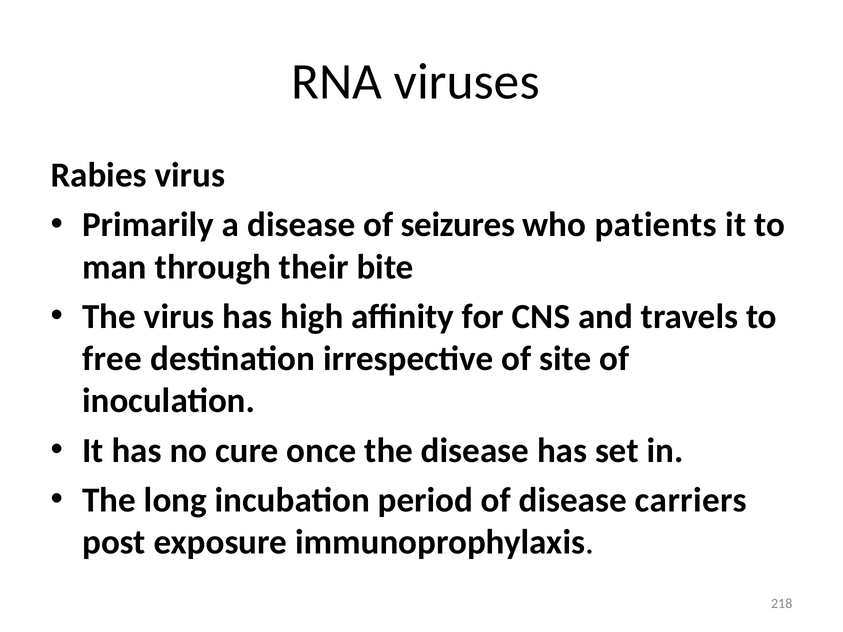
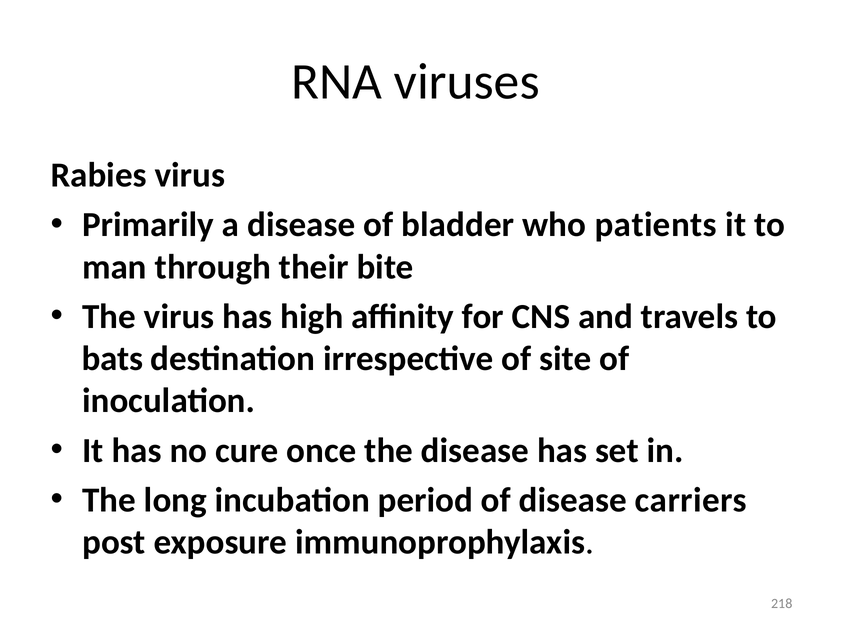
seizures: seizures -> bladder
free: free -> bats
